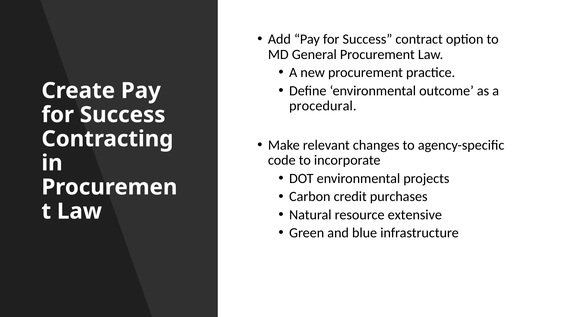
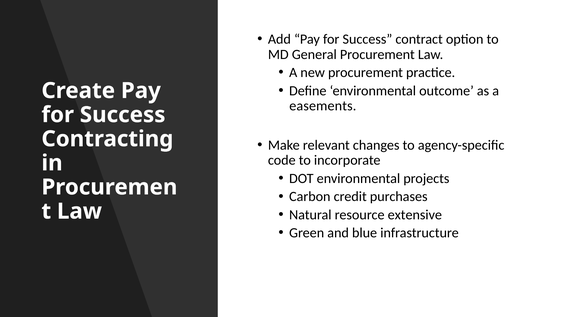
procedural: procedural -> easements
